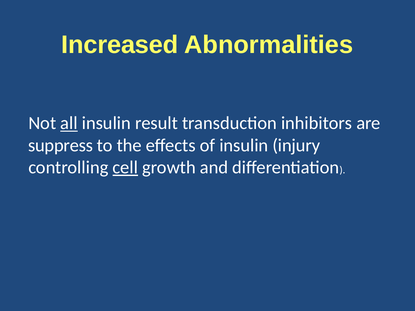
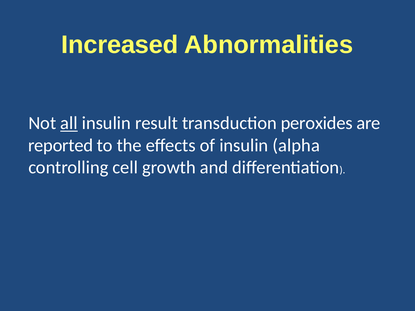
inhibitors: inhibitors -> peroxides
suppress: suppress -> reported
injury: injury -> alpha
cell underline: present -> none
